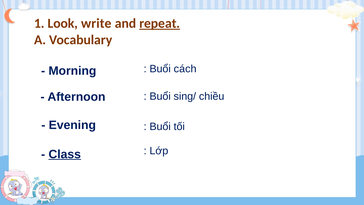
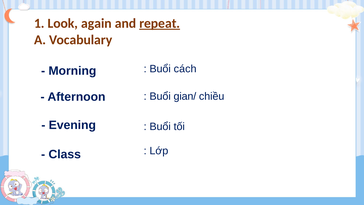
write: write -> again
sing/: sing/ -> gian/
Class underline: present -> none
